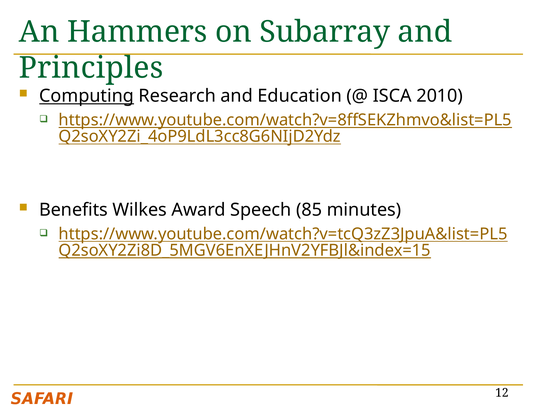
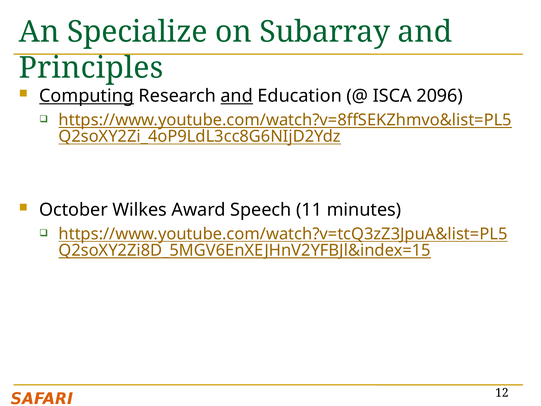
Hammers: Hammers -> Specialize
and at (237, 96) underline: none -> present
2010: 2010 -> 2096
Benefits: Benefits -> October
85: 85 -> 11
